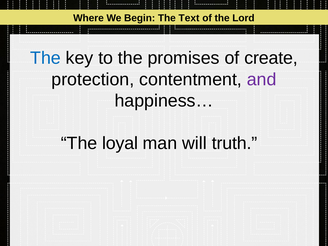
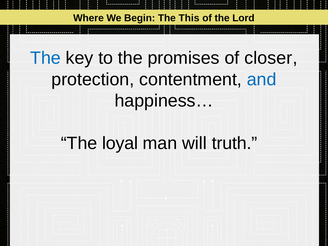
Text: Text -> This
create: create -> closer
and colour: purple -> blue
